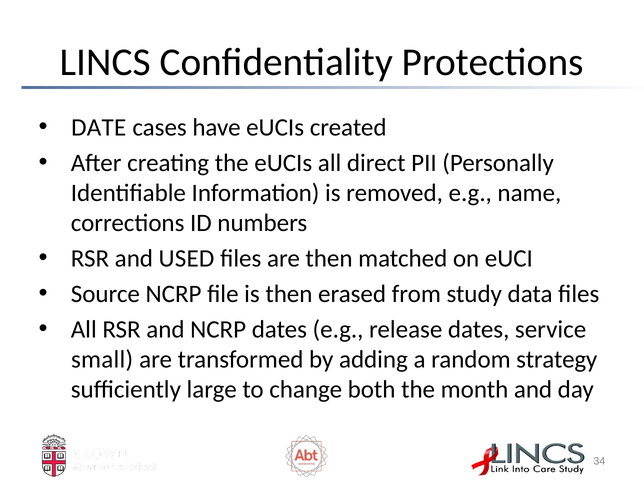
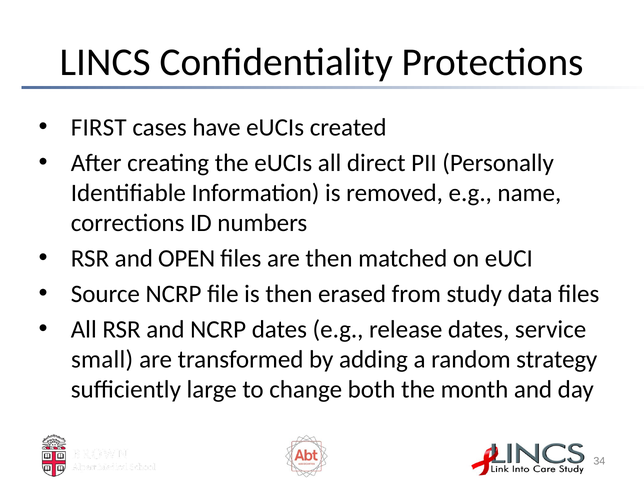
DATE: DATE -> FIRST
USED: USED -> OPEN
